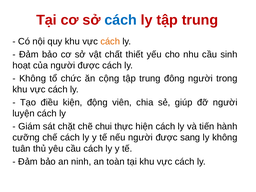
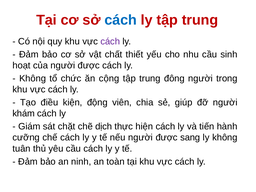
cách at (110, 41) colour: orange -> purple
luyện: luyện -> khám
chui: chui -> dịch
